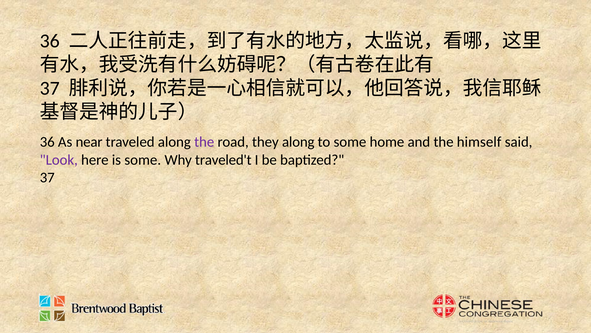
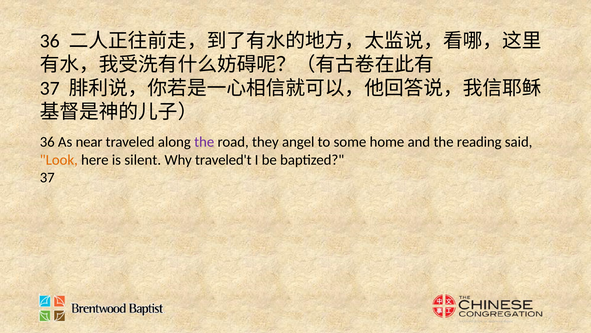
they along: along -> angel
himself: himself -> reading
Look colour: purple -> orange
is some: some -> silent
